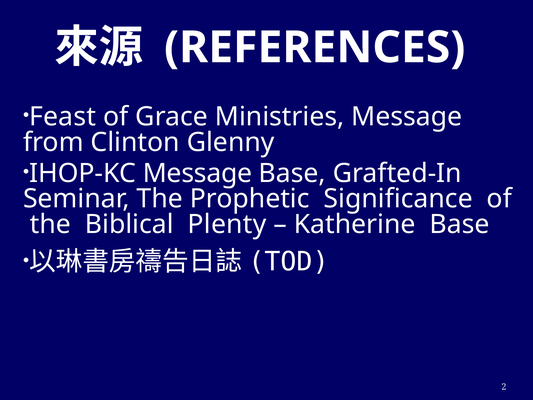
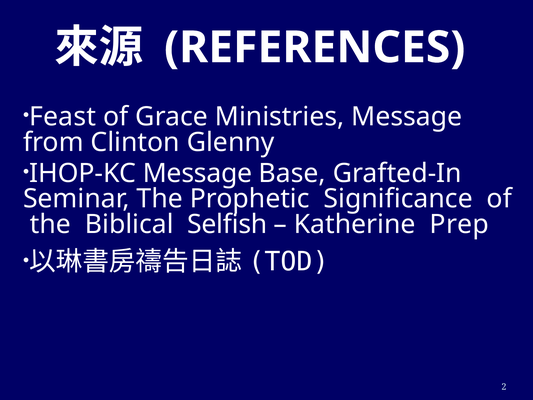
Plenty: Plenty -> Selfish
Katherine Base: Base -> Prep
